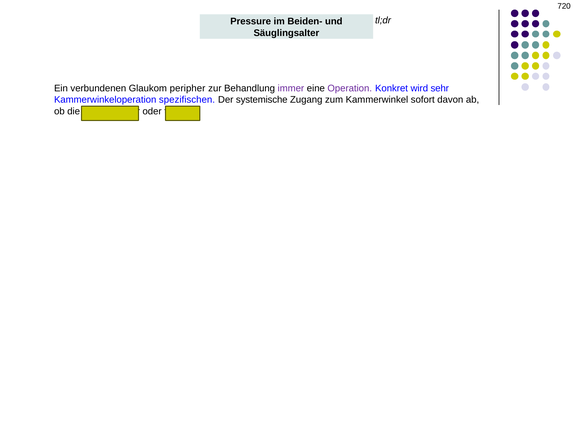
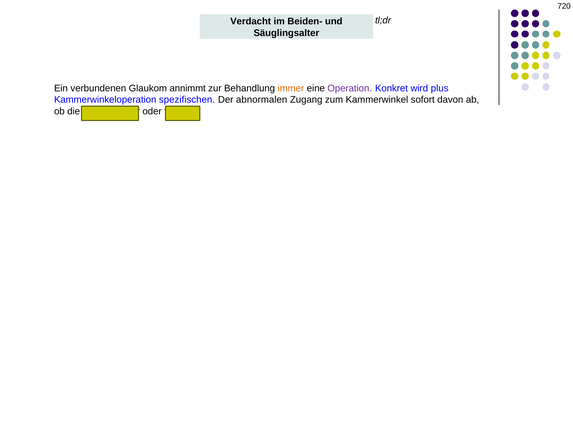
Pressure: Pressure -> Verdacht
peripher: peripher -> annimmt
immer colour: purple -> orange
sehr: sehr -> plus
systemische: systemische -> abnormalen
